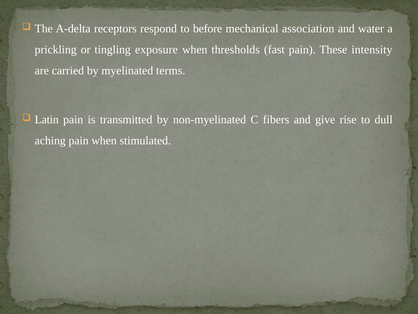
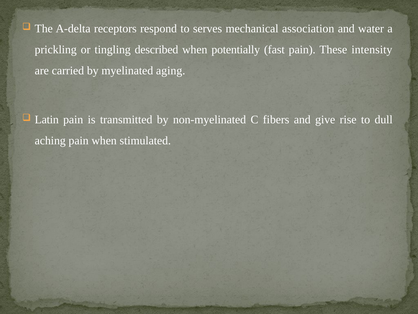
before: before -> serves
exposure: exposure -> described
thresholds: thresholds -> potentially
terms: terms -> aging
